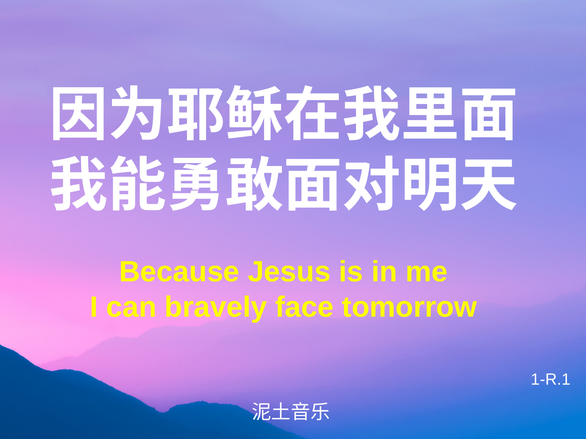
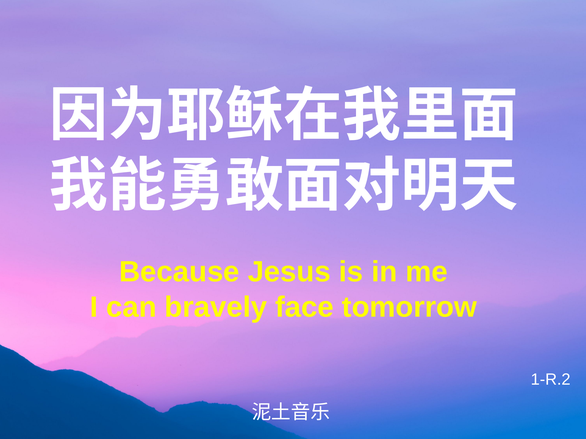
1-R.1: 1-R.1 -> 1-R.2
